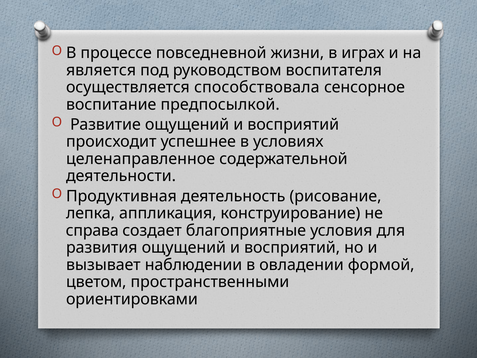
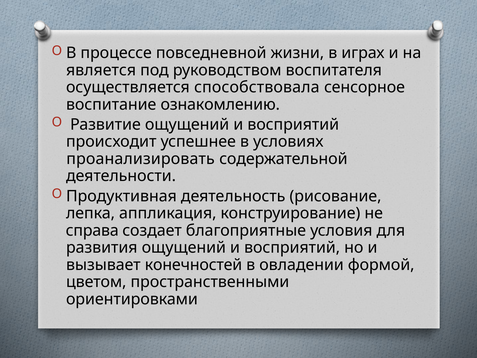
предпосылкой: предпосылкой -> ознакомлению
целенаправленное: целенаправленное -> проанализировать
наблюдении: наблюдении -> конечностей
